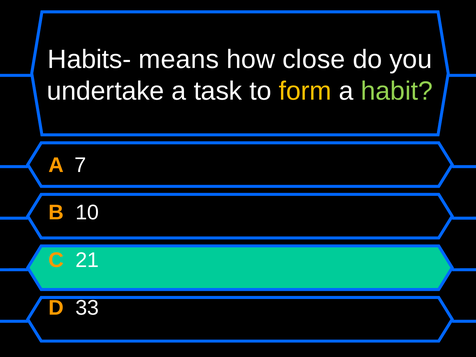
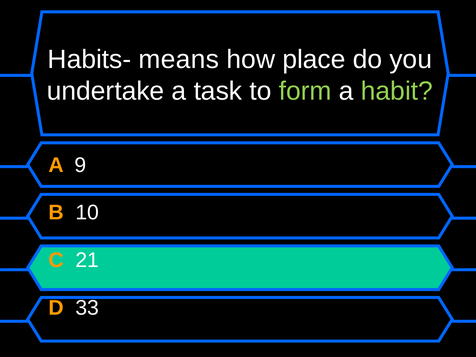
close: close -> place
form colour: yellow -> light green
7: 7 -> 9
